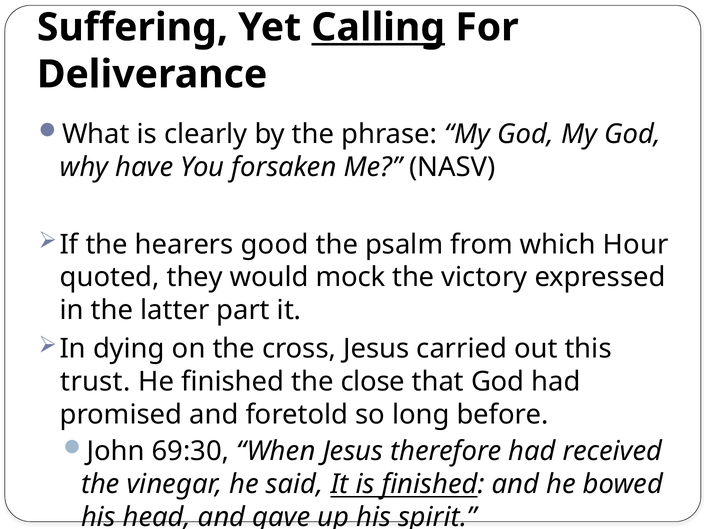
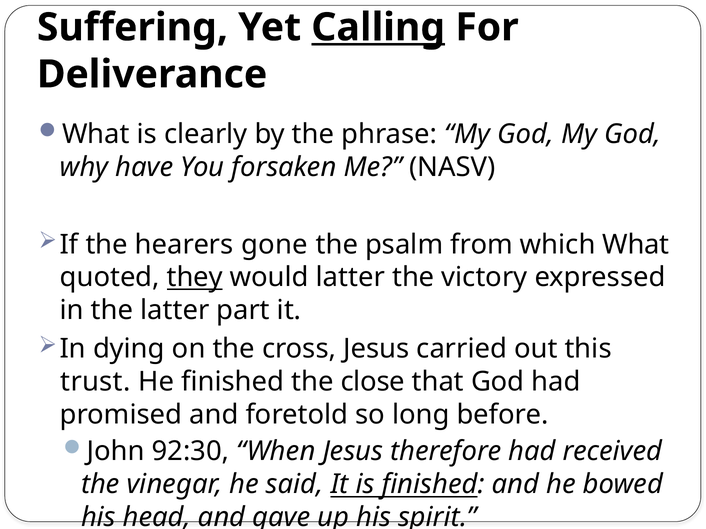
good: good -> gone
which Hour: Hour -> What
they underline: none -> present
would mock: mock -> latter
69:30: 69:30 -> 92:30
